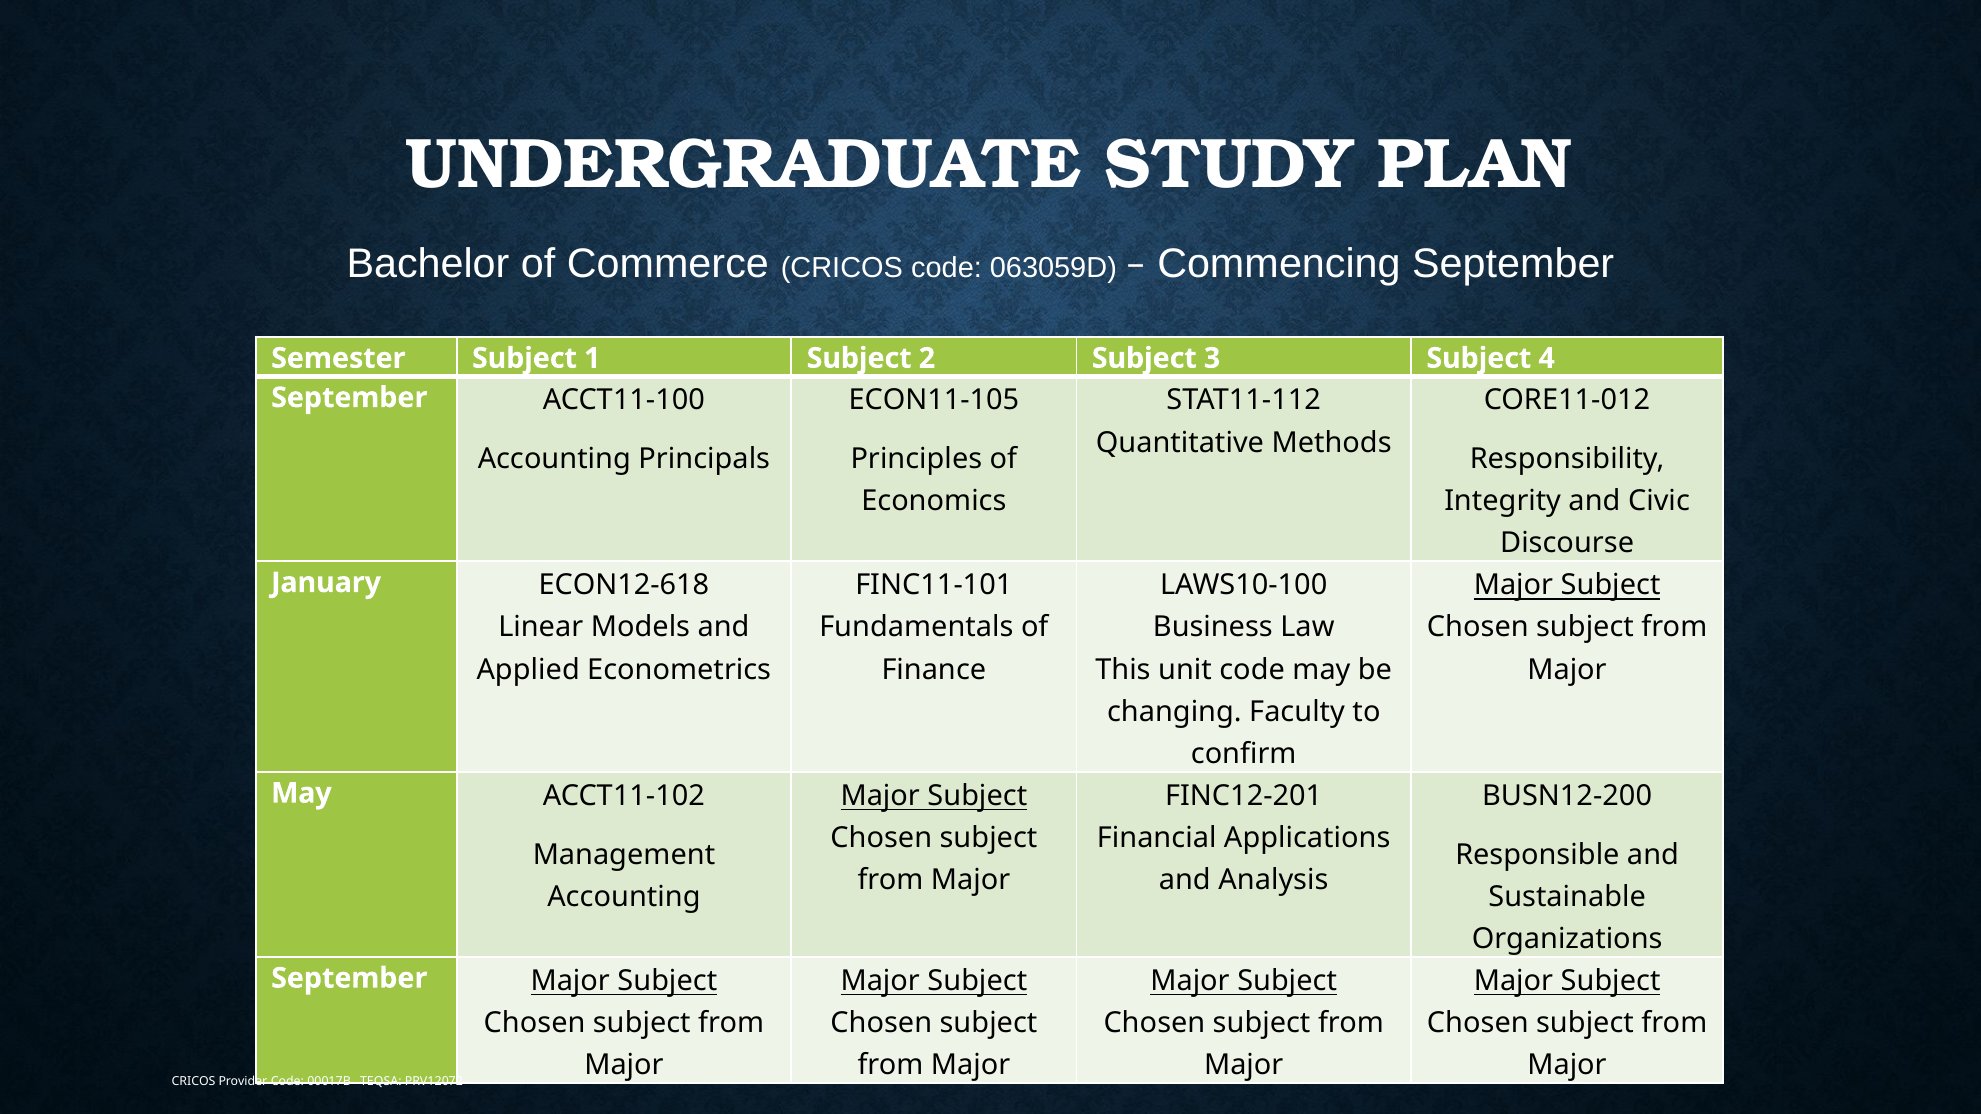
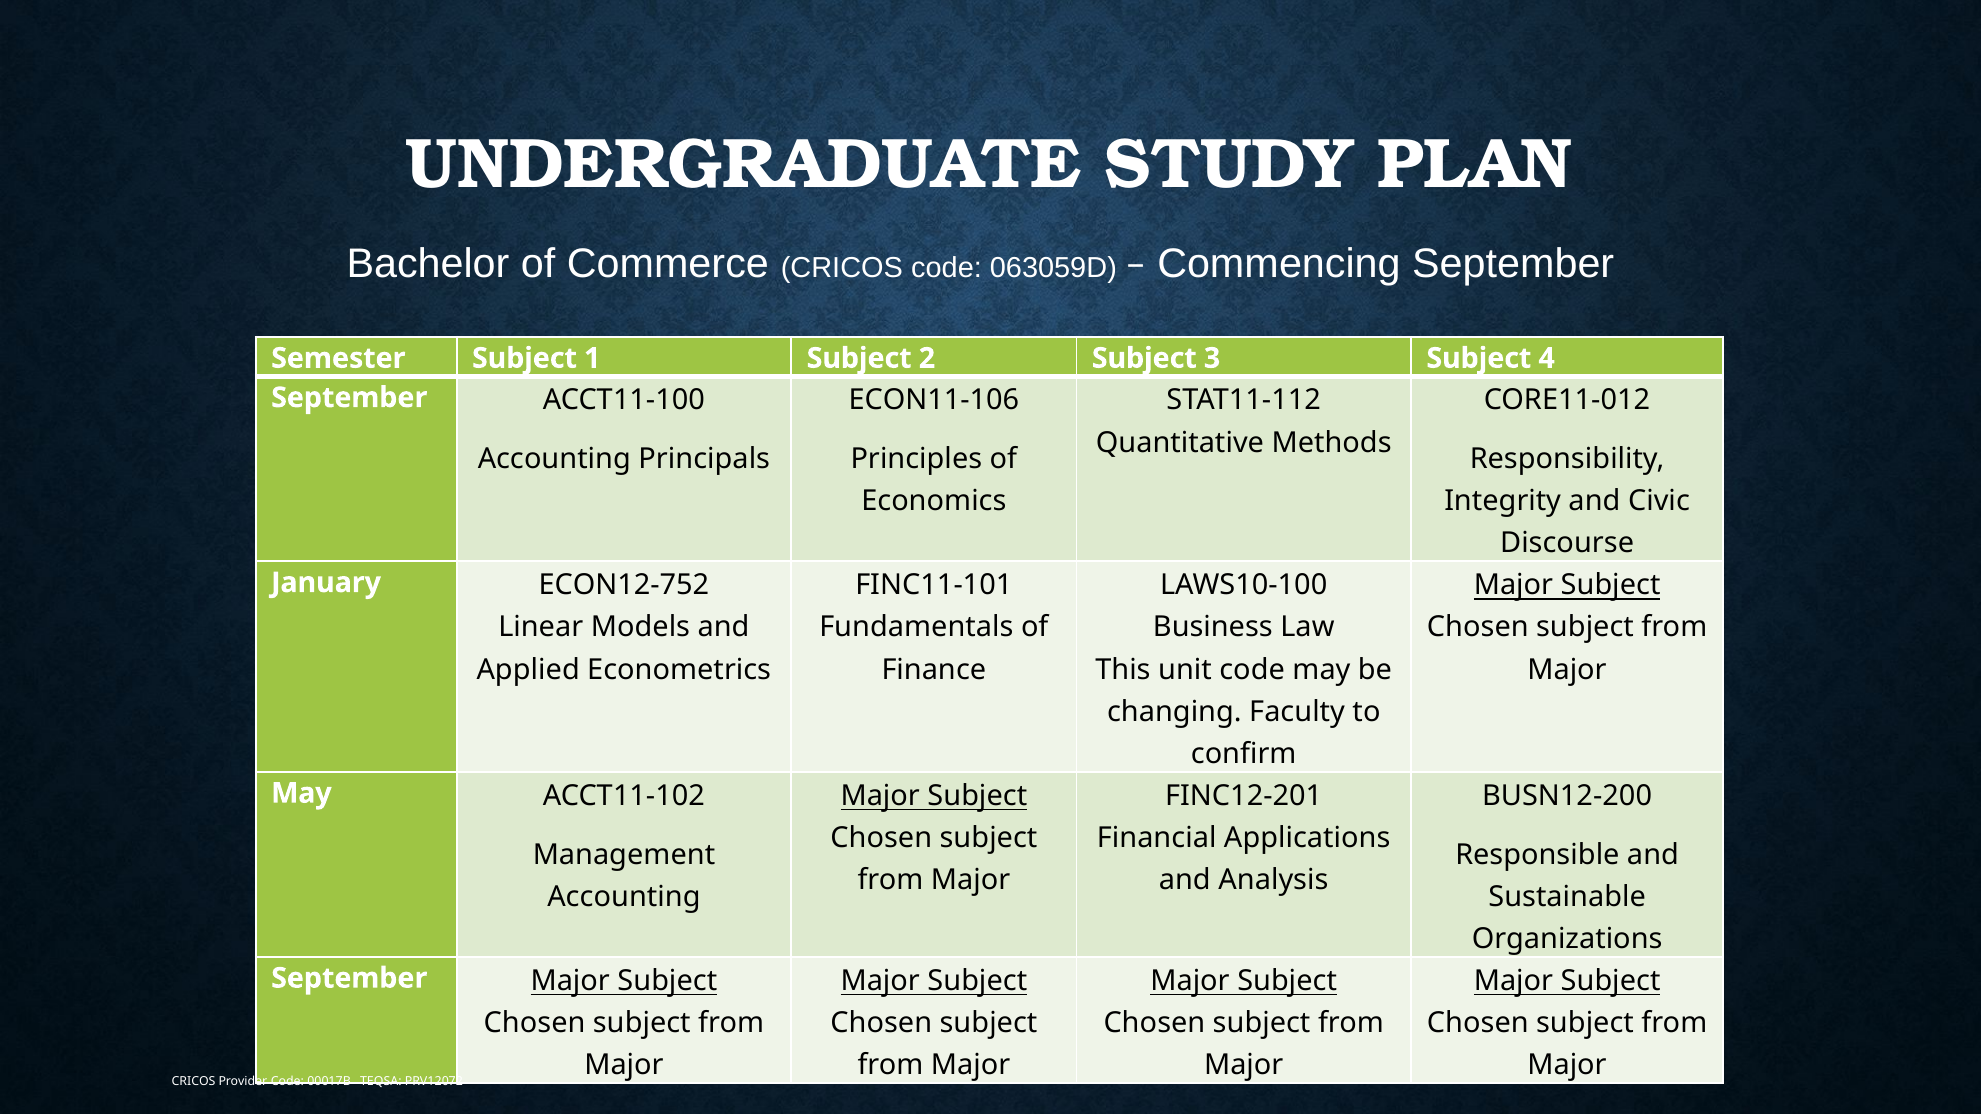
ECON11-105: ECON11-105 -> ECON11-106
ECON12-618: ECON12-618 -> ECON12-752
